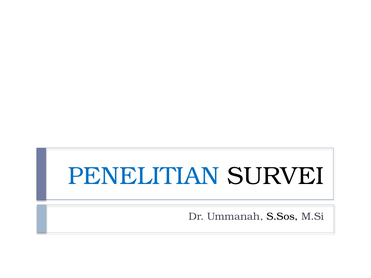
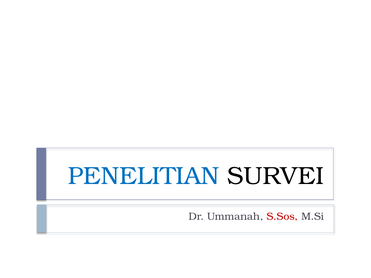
S.Sos colour: black -> red
